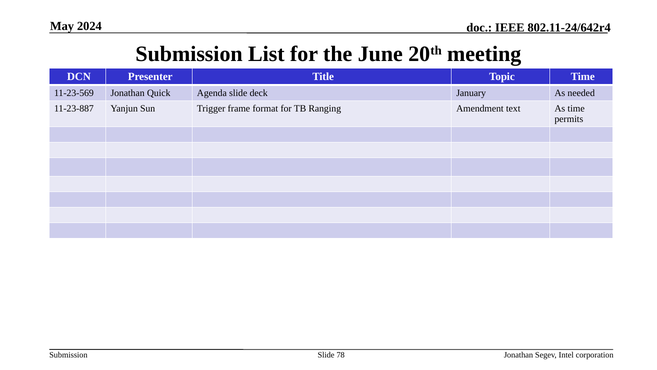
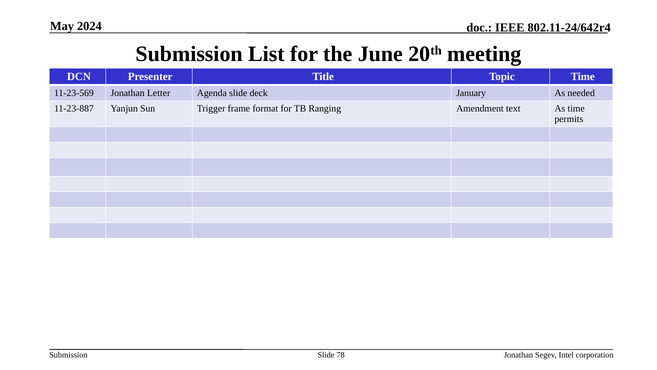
Quick: Quick -> Letter
